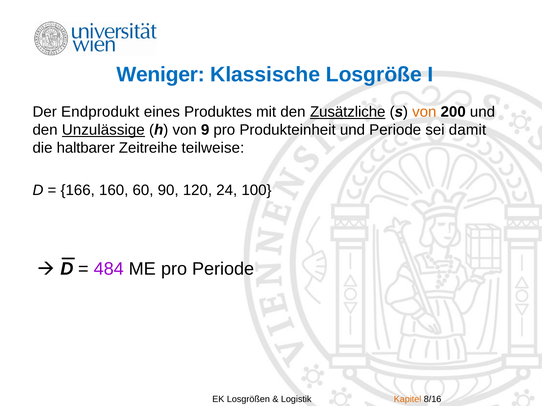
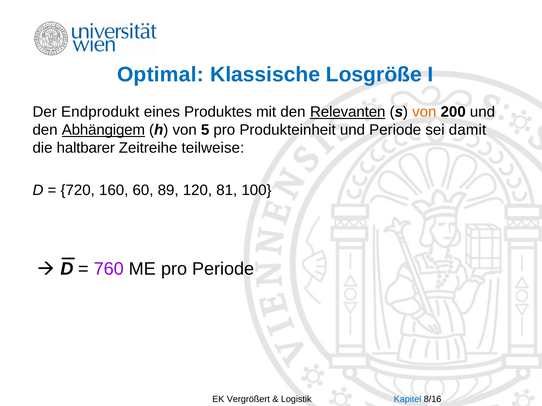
Weniger: Weniger -> Optimal
Zusätzliche: Zusätzliche -> Relevanten
Unzulässige: Unzulässige -> Abhängigem
9: 9 -> 5
166: 166 -> 720
90: 90 -> 89
24: 24 -> 81
484: 484 -> 760
Kapitel colour: orange -> blue
Losgrößen: Losgrößen -> Vergrößert
